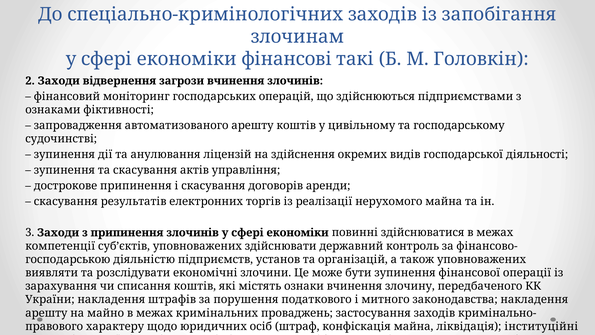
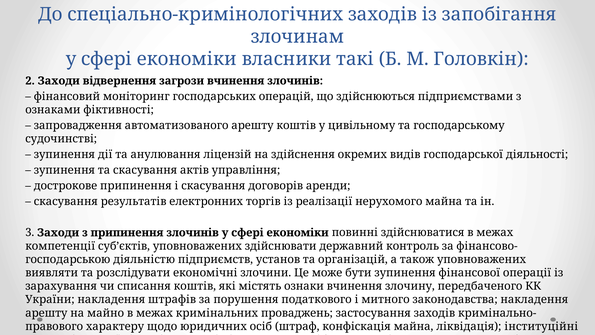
фінансові: фінансові -> власники
